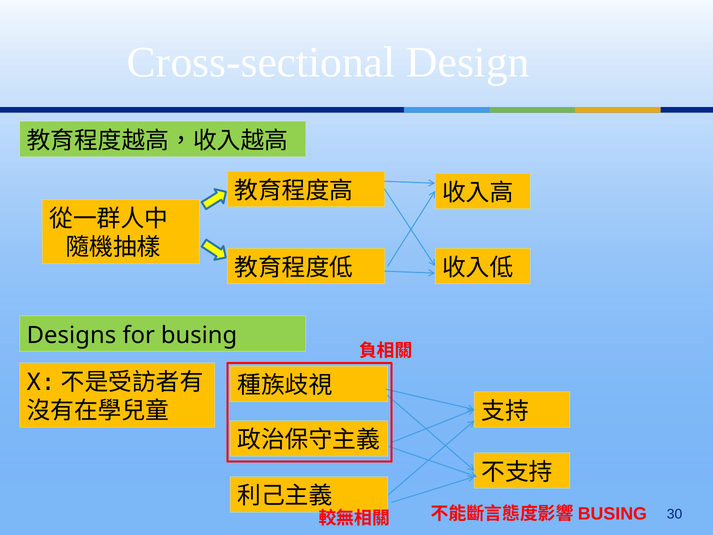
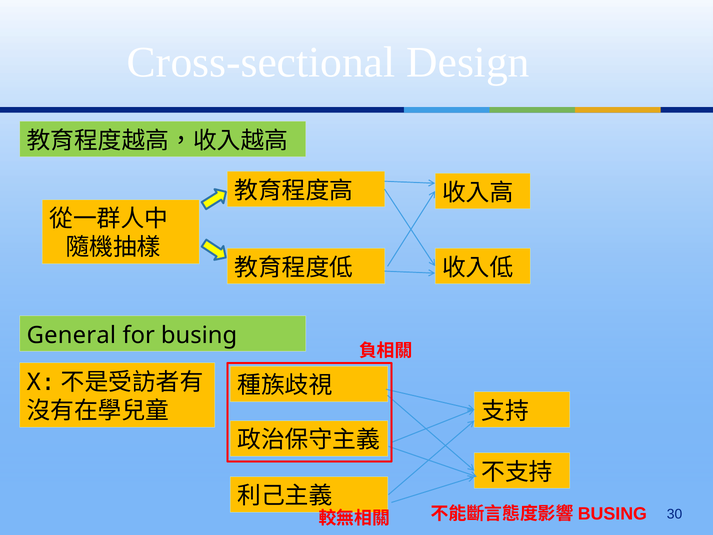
Designs: Designs -> General
